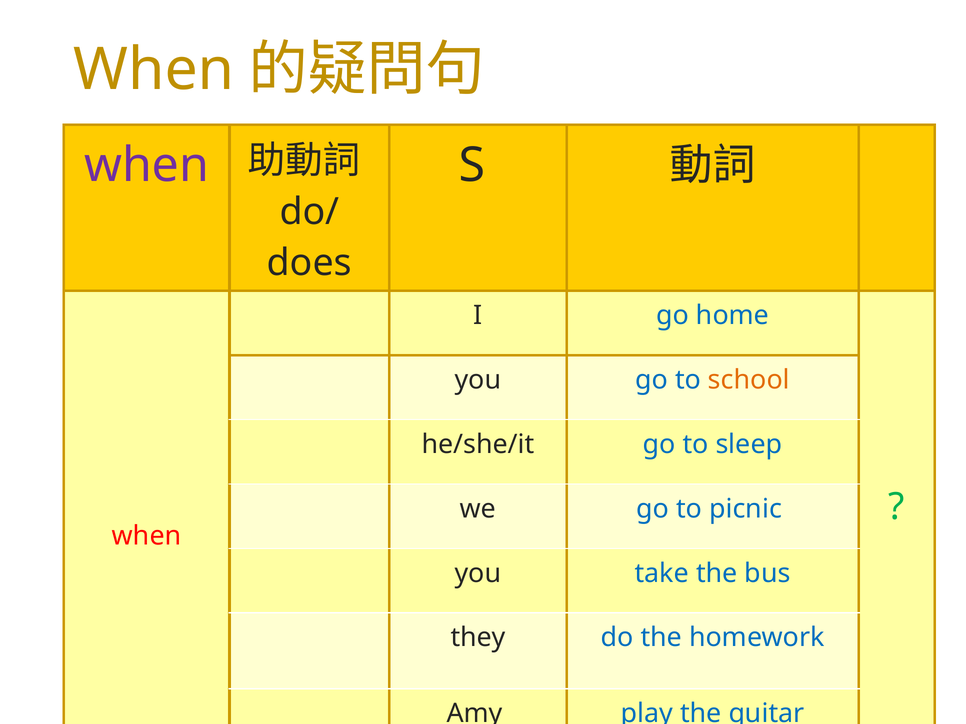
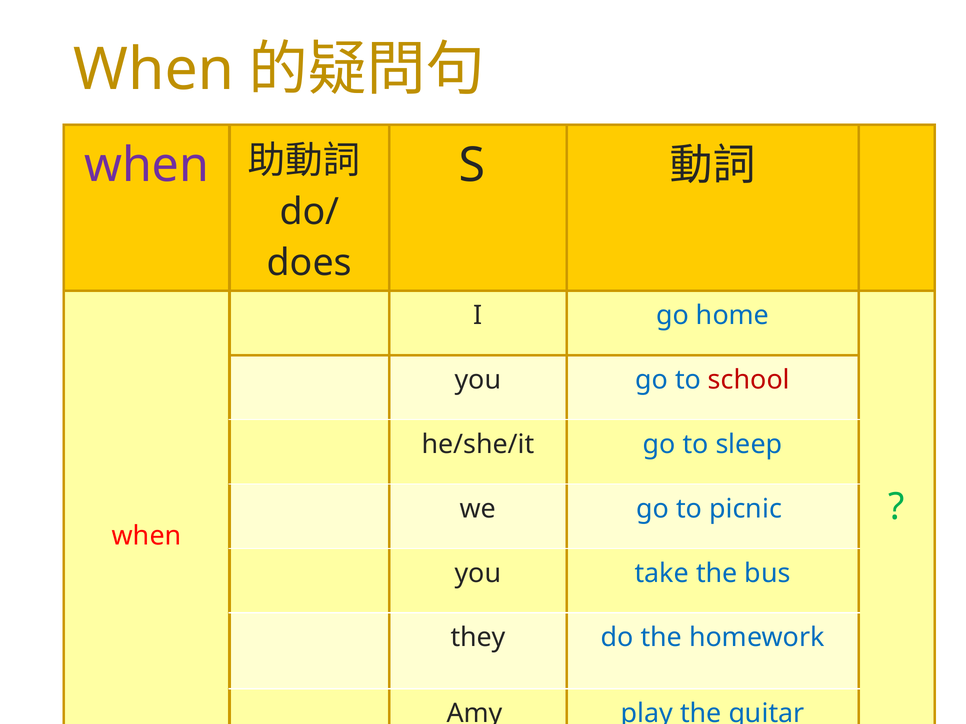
school colour: orange -> red
